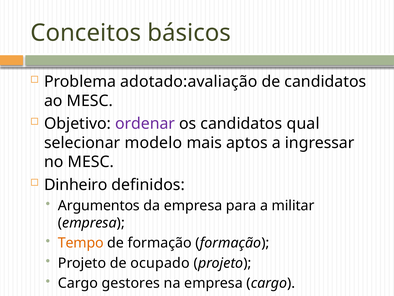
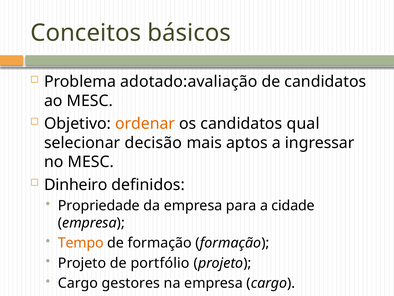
ordenar colour: purple -> orange
modelo: modelo -> decisão
Argumentos: Argumentos -> Propriedade
militar: militar -> cidade
ocupado: ocupado -> portfólio
